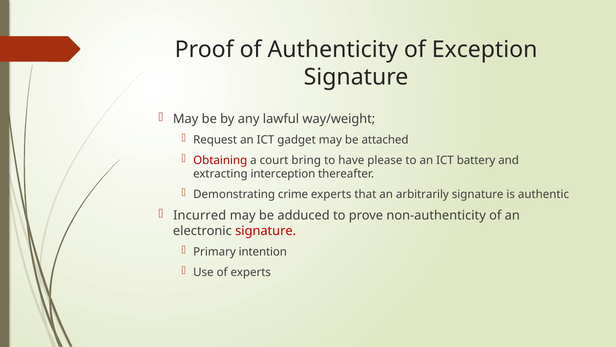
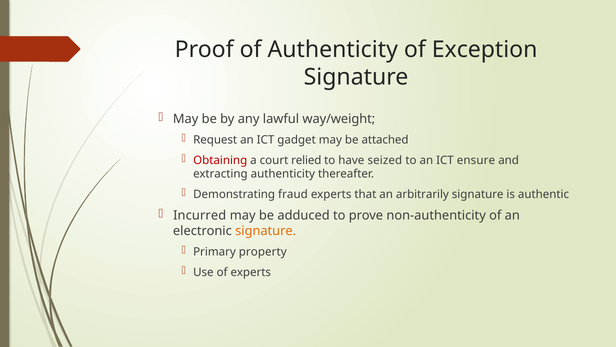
bring: bring -> relied
please: please -> seized
battery: battery -> ensure
extracting interception: interception -> authenticity
crime: crime -> fraud
signature at (266, 231) colour: red -> orange
intention: intention -> property
